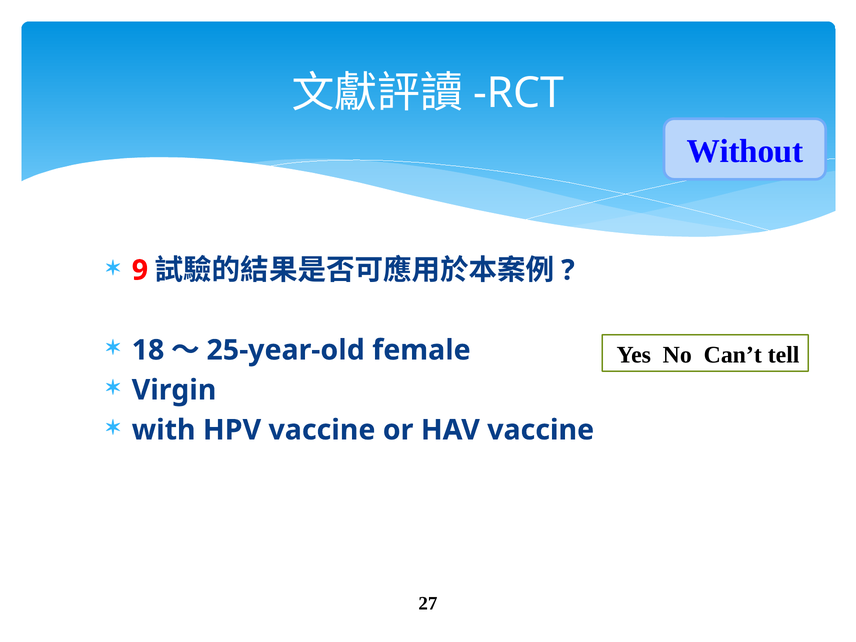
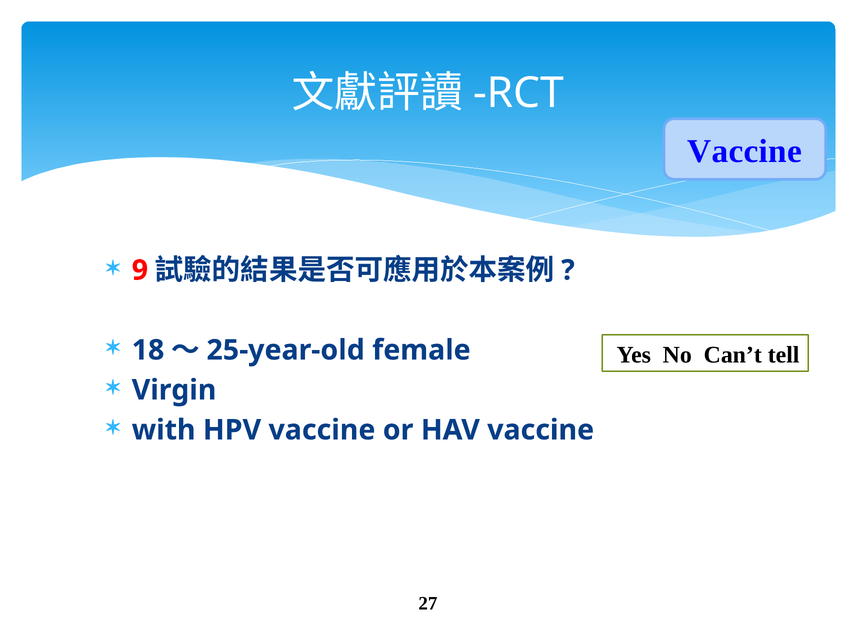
Without at (745, 151): Without -> Vaccine
